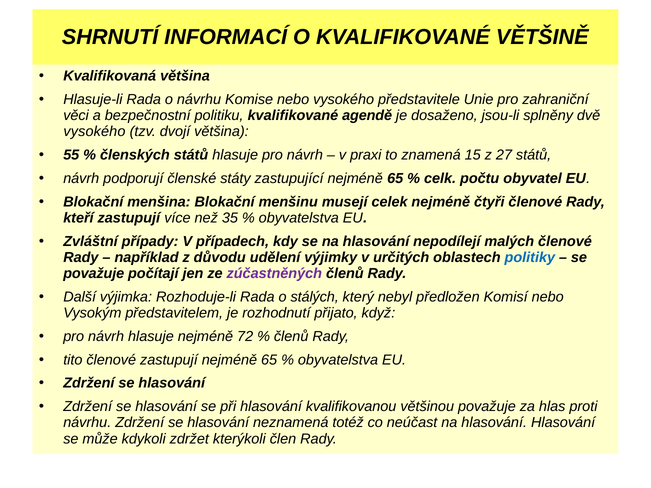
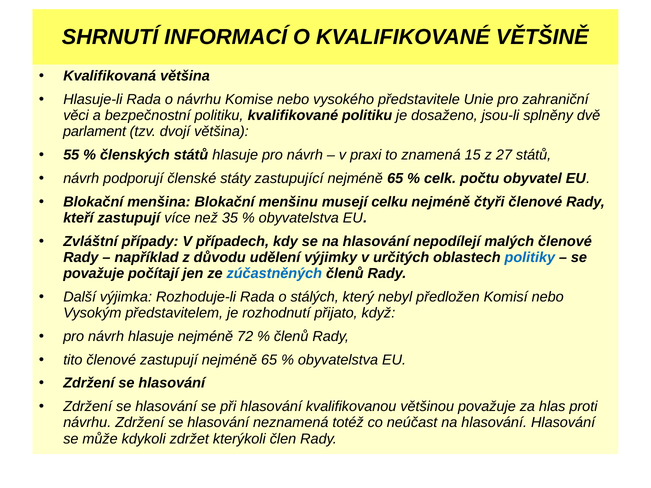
kvalifikované agendě: agendě -> politiku
vysokého at (94, 132): vysokého -> parlament
celek: celek -> celku
zúčastněných colour: purple -> blue
